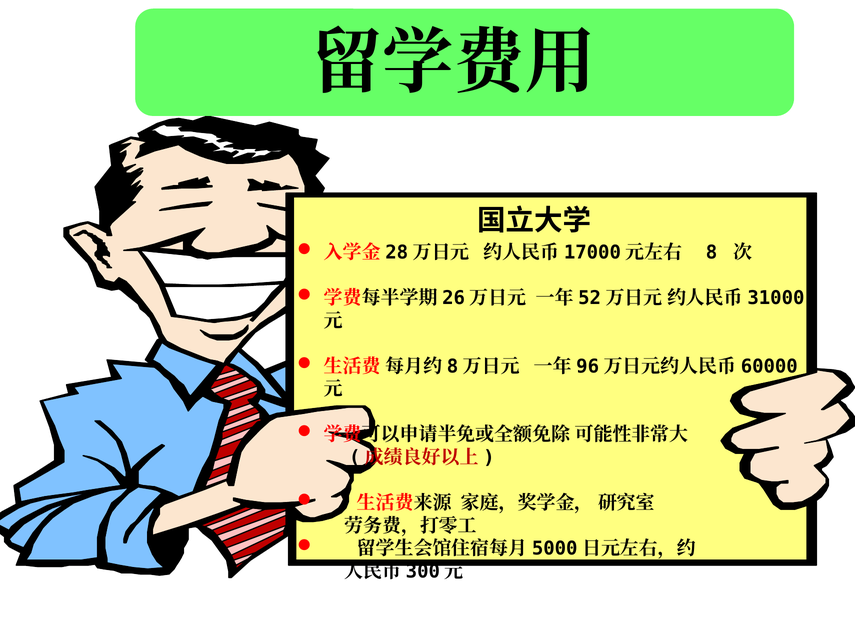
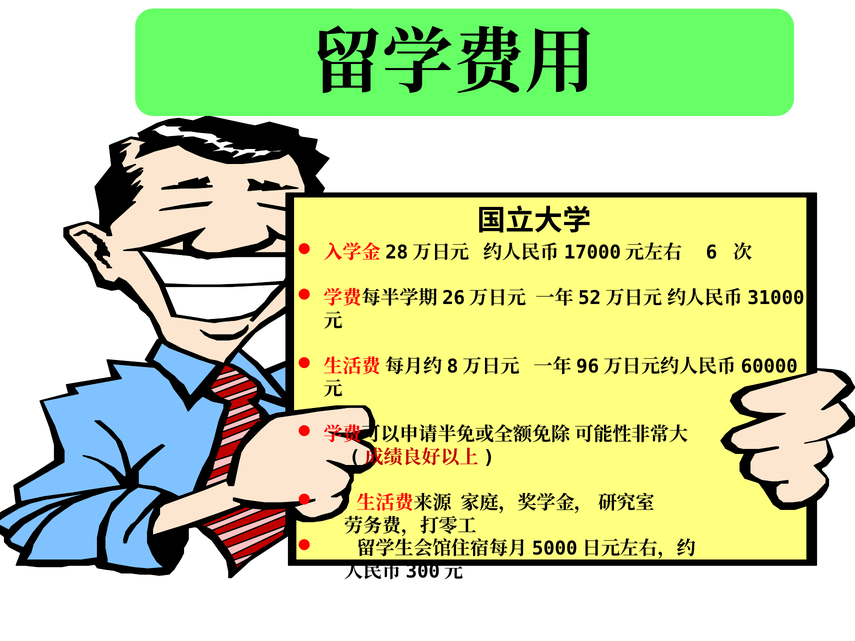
8: 8 -> 6
